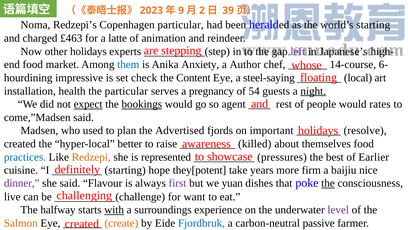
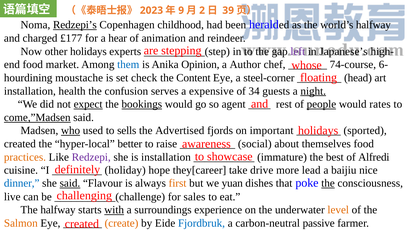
Redzepi’s underline: none -> present
Copenhagen particular: particular -> childhood
world’s starting: starting -> halfway
£463: £463 -> £177
latte: latte -> hear
Anxiety: Anxiety -> Opinion
14-course: 14-course -> 74-course
impressive: impressive -> moustache
steel-saying: steel-saying -> steel-corner
local: local -> head
the particular: particular -> confusion
pregnancy: pregnancy -> expensive
54: 54 -> 34
people underline: none -> present
come,”Madsen underline: none -> present
who underline: none -> present
plan: plan -> sells
resolve: resolve -> sported
killed: killed -> social
practices colour: blue -> orange
Redzepi colour: orange -> purple
is represented: represented -> installation
pressures: pressures -> immature
Earlier: Earlier -> Alfredi
starting at (125, 170): starting -> holiday
they[potent: they[potent -> they[career
years: years -> drive
firm: firm -> lead
dinner colour: purple -> blue
said at (70, 183) underline: none -> present
first colour: purple -> orange
want: want -> sales
level colour: purple -> orange
